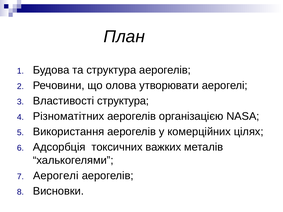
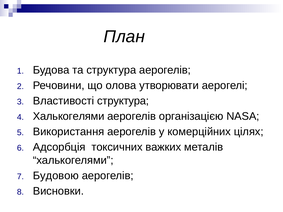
Різноматітних at (69, 116): Різноматітних -> Халькогелями
Аерогелі at (56, 176): Аерогелі -> Будовою
